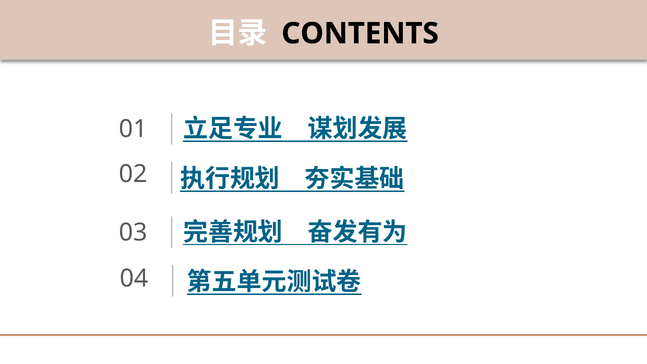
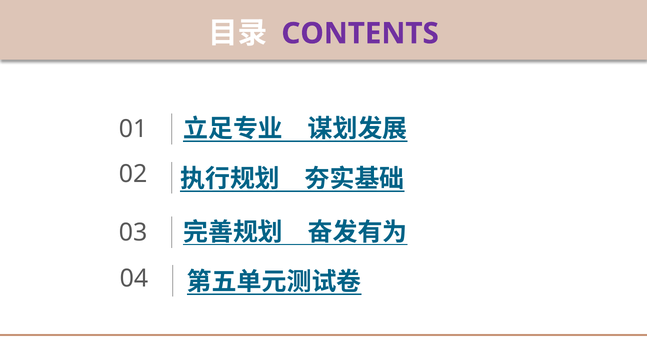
CONTENTS colour: black -> purple
